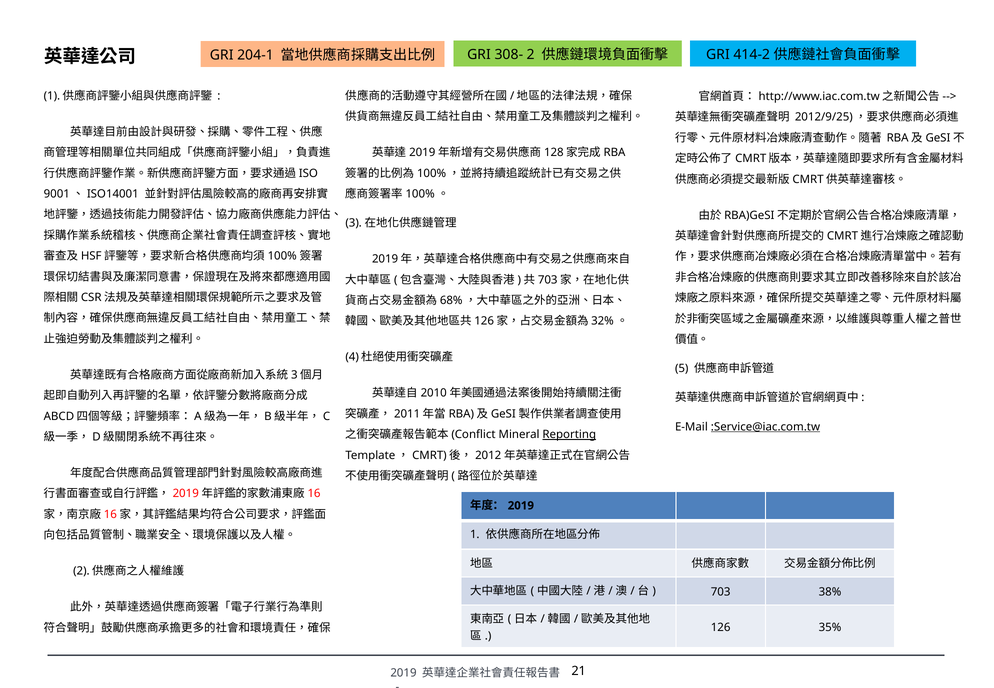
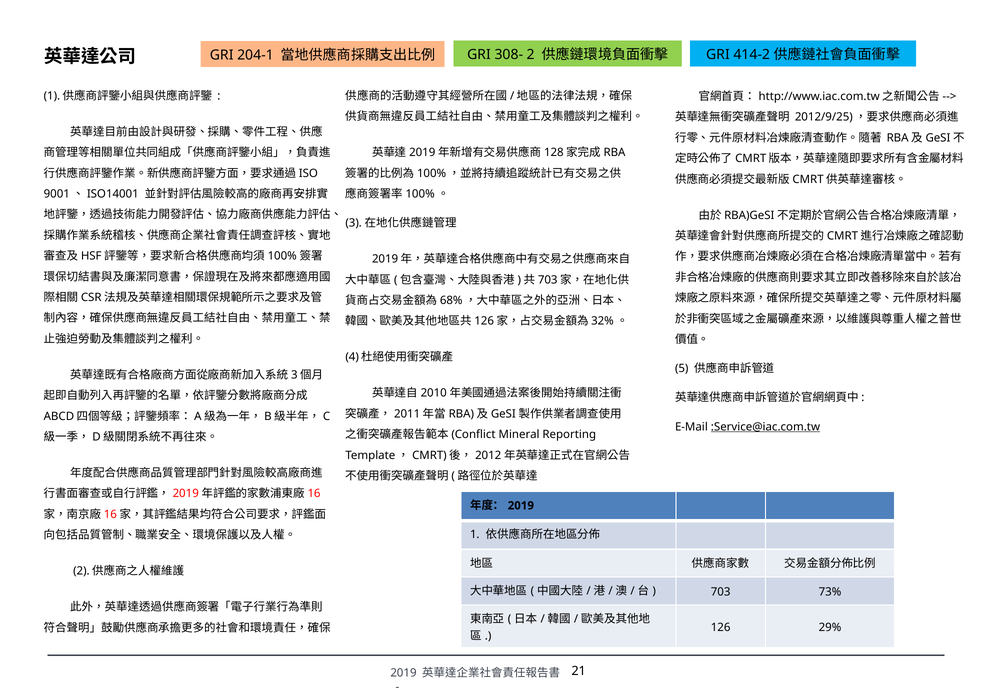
Reporting underline: present -> none
38%: 38% -> 73%
35%: 35% -> 29%
